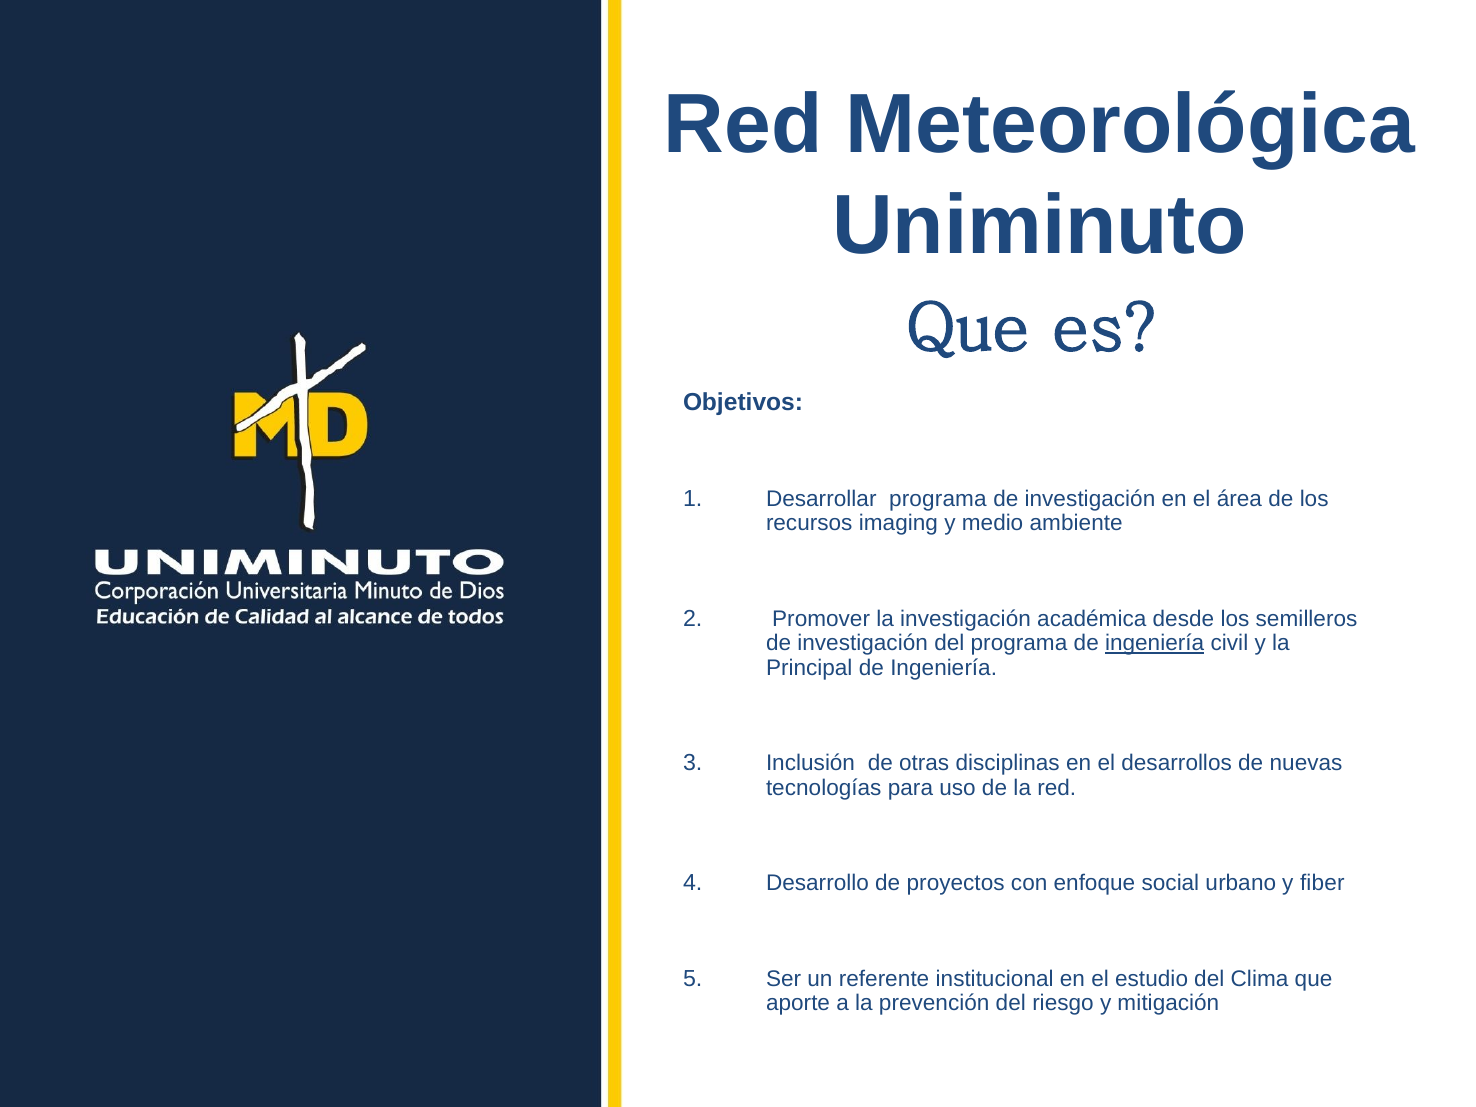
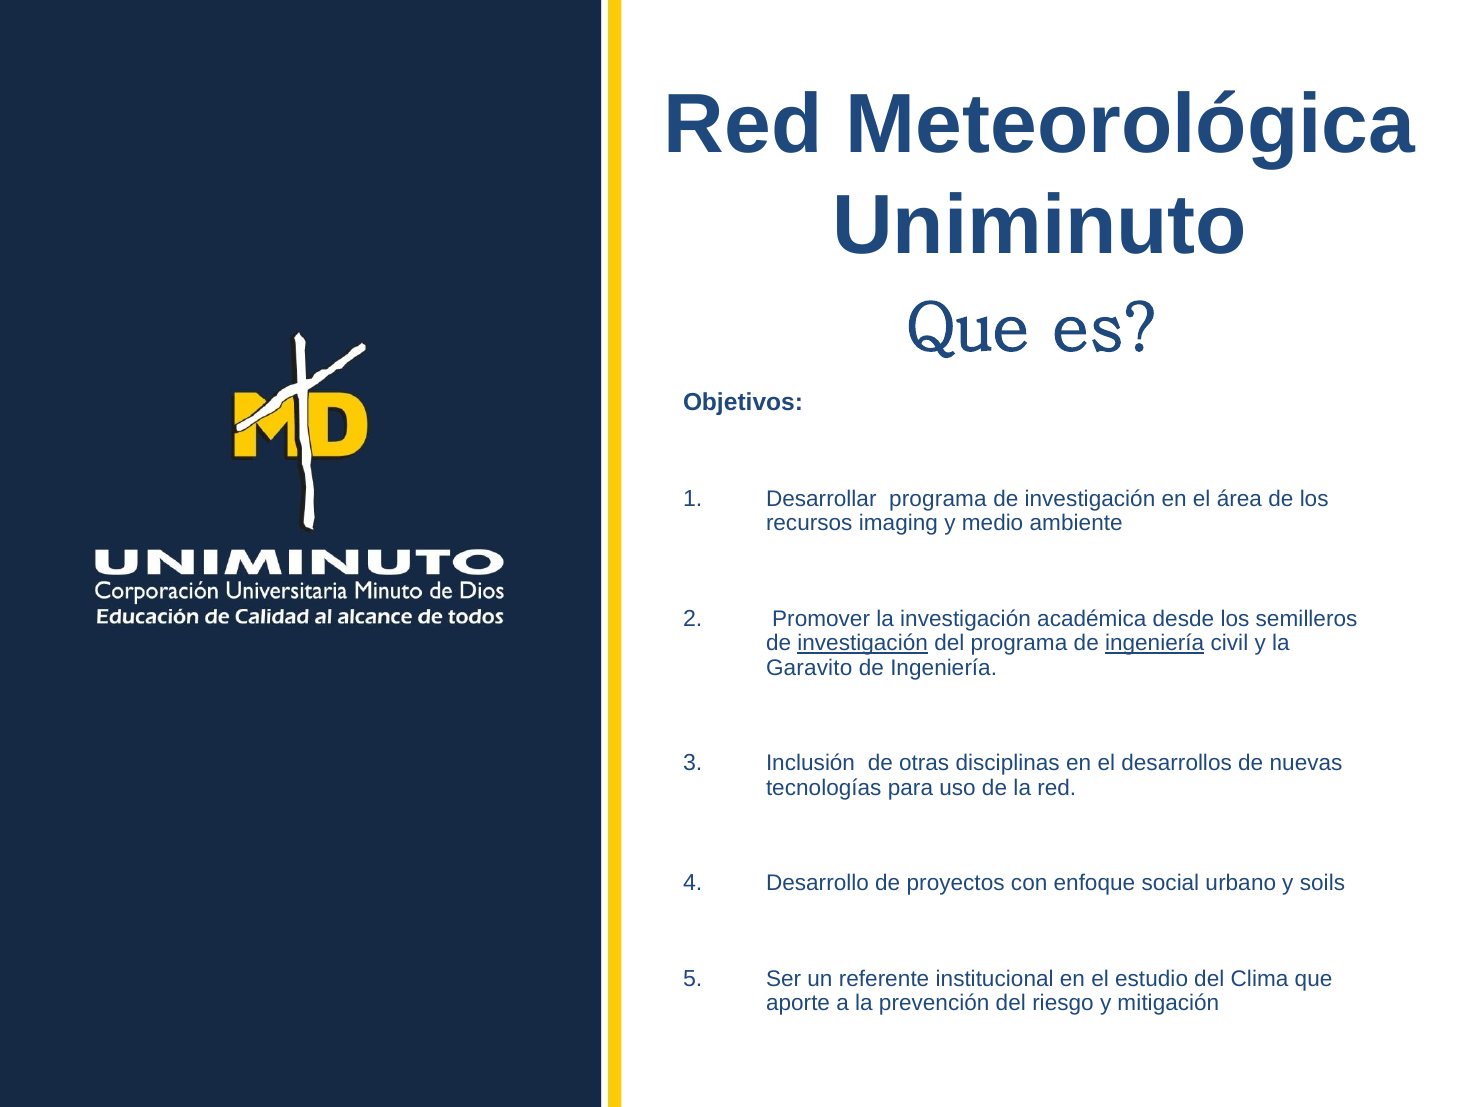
investigación at (863, 643) underline: none -> present
Principal: Principal -> Garavito
fiber: fiber -> soils
